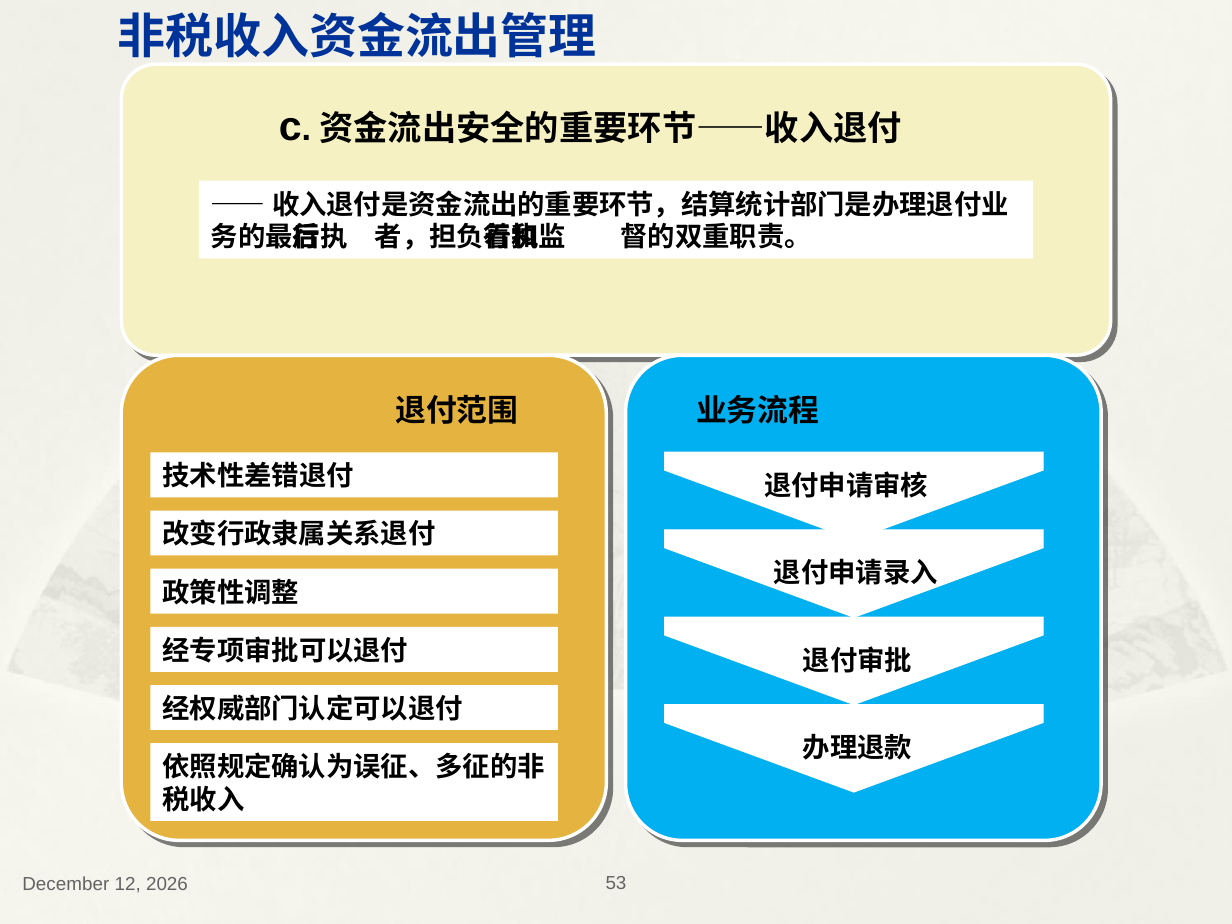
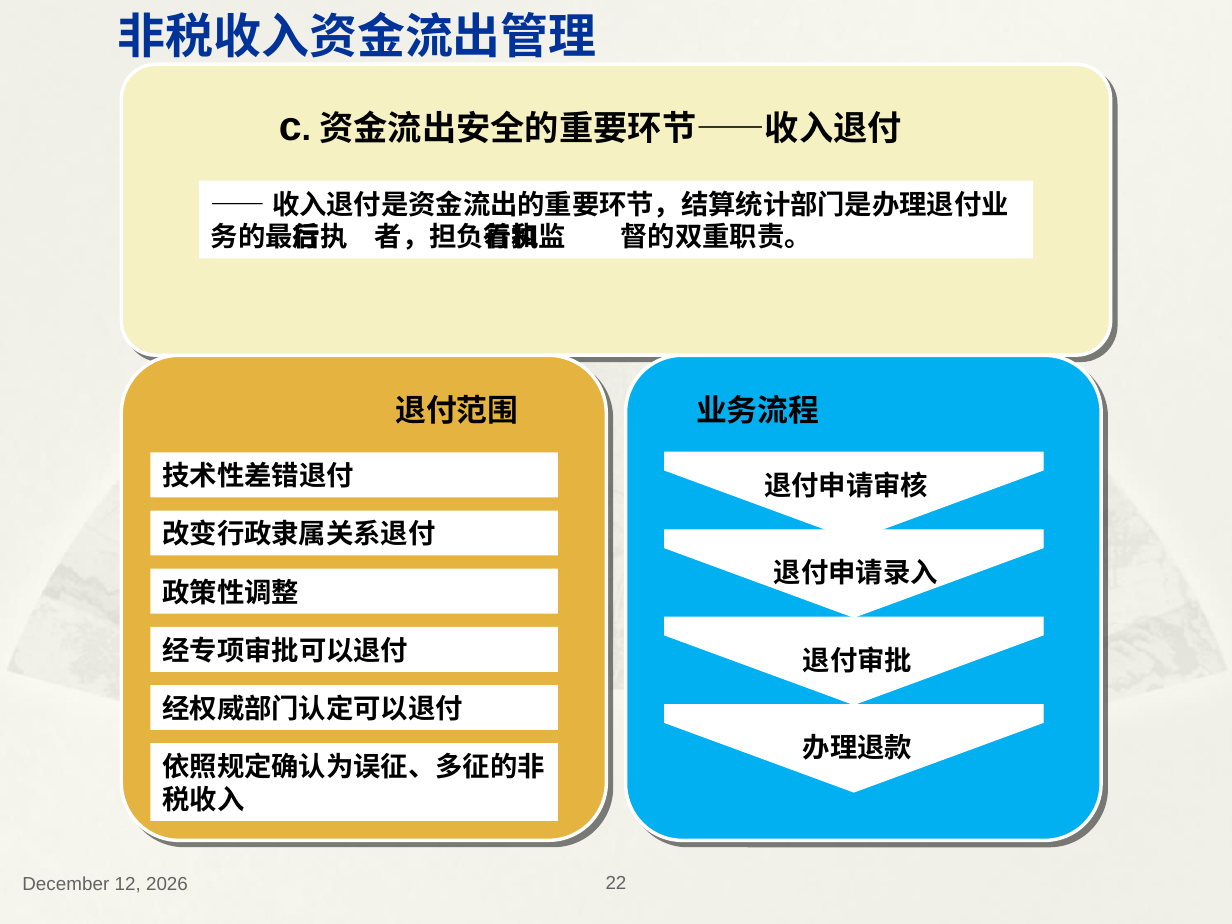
53: 53 -> 22
